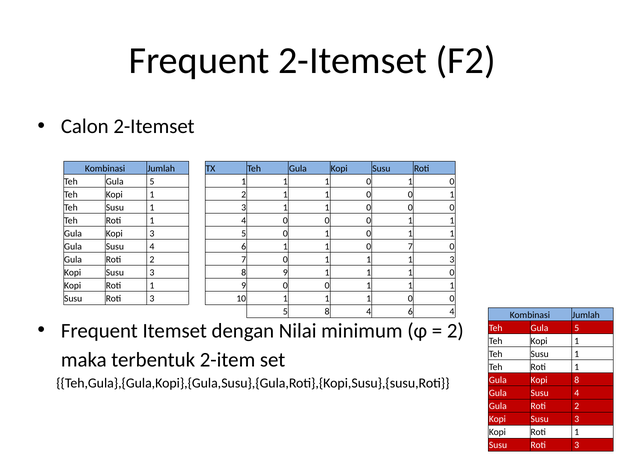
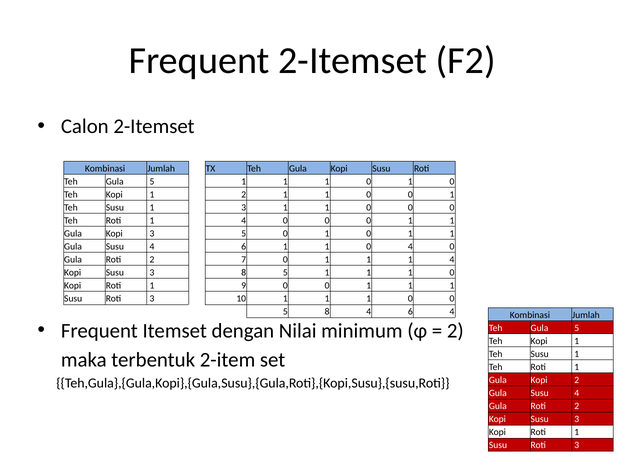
1 0 7: 7 -> 4
1 1 3: 3 -> 4
8 9: 9 -> 5
Kopi 8: 8 -> 2
